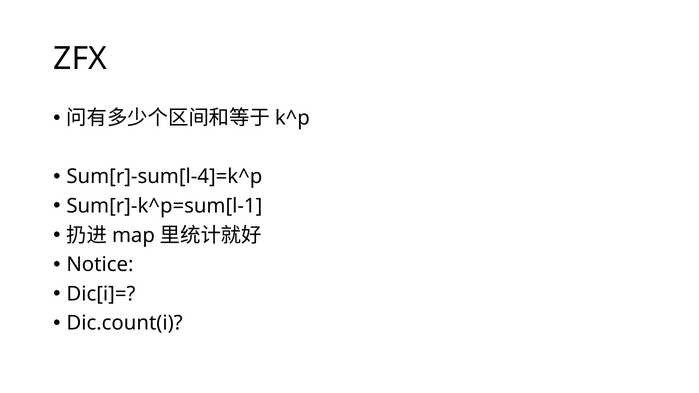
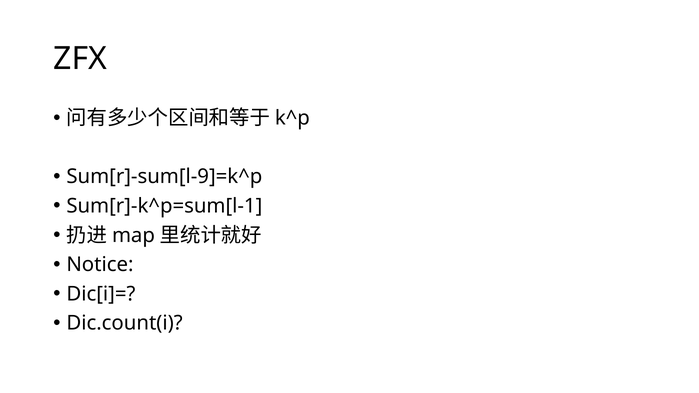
Sum[r]-sum[l-4]=k^p: Sum[r]-sum[l-4]=k^p -> Sum[r]-sum[l-9]=k^p
